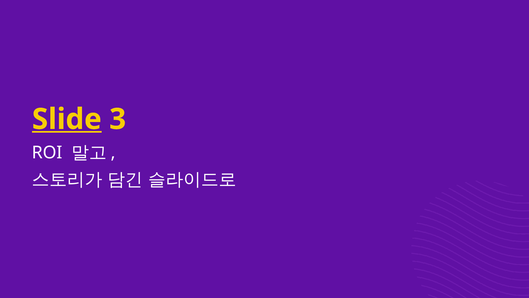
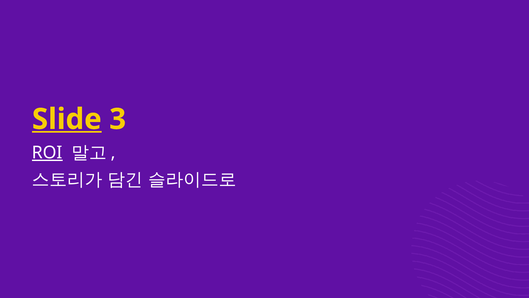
ROI underline: none -> present
